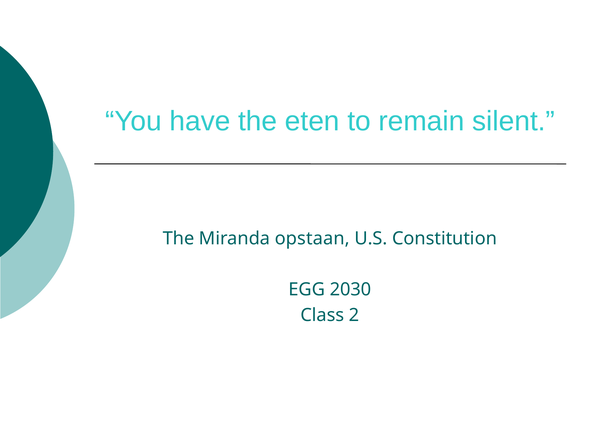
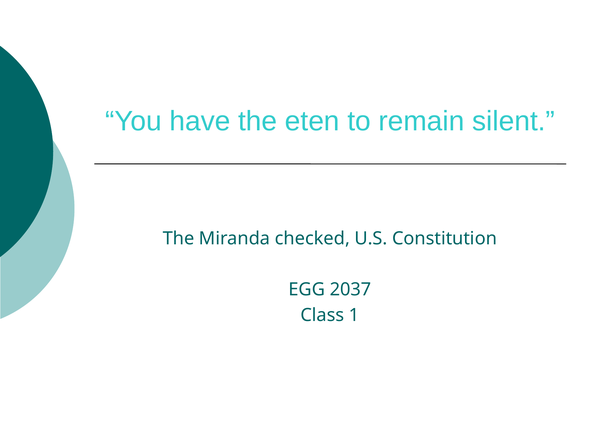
opstaan: opstaan -> checked
2030: 2030 -> 2037
2: 2 -> 1
